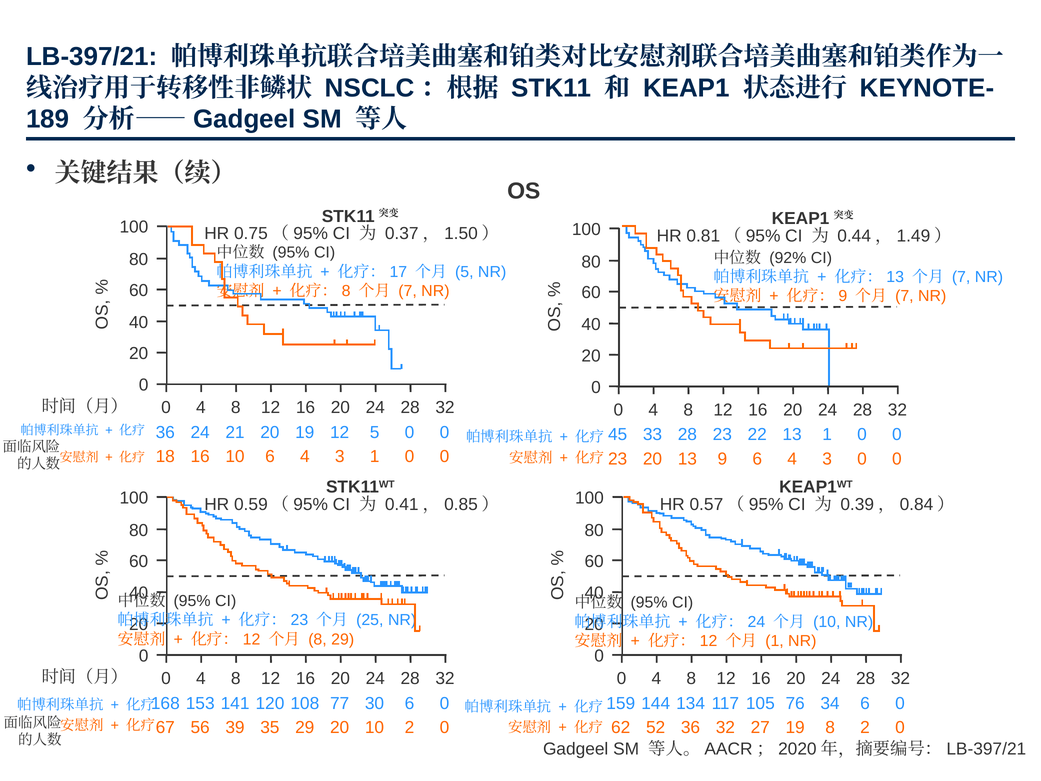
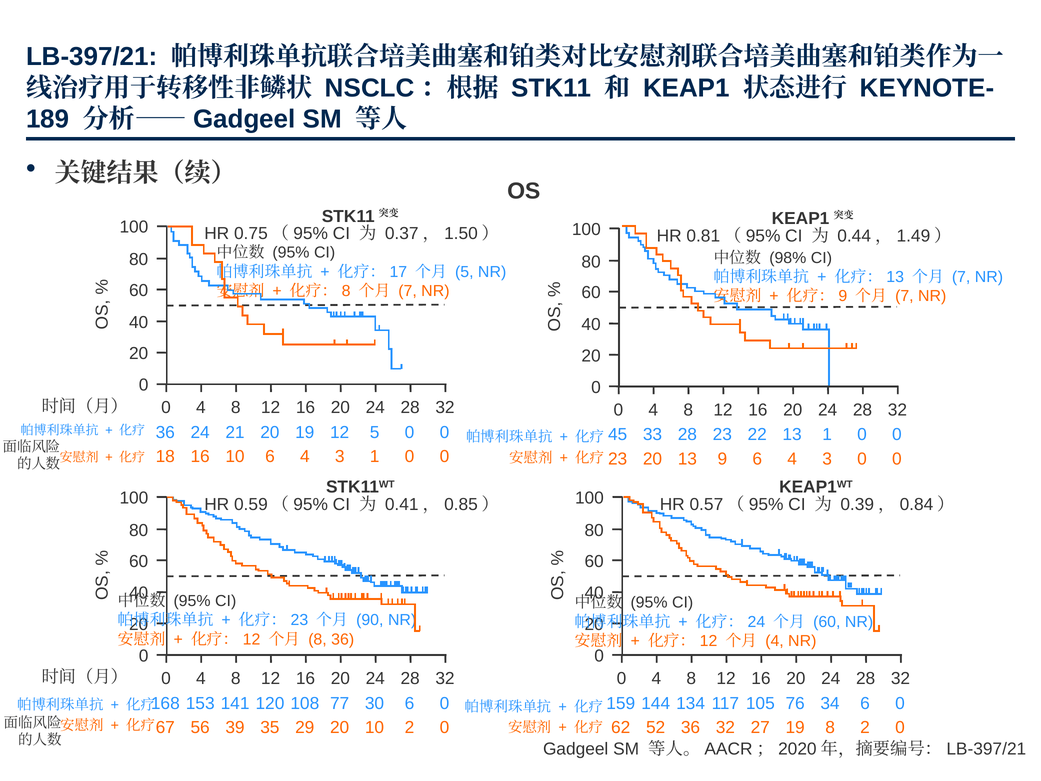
92%: 92% -> 98%
25: 25 -> 90
10 at (827, 622): 10 -> 60
8 29: 29 -> 36
1 at (774, 641): 1 -> 4
